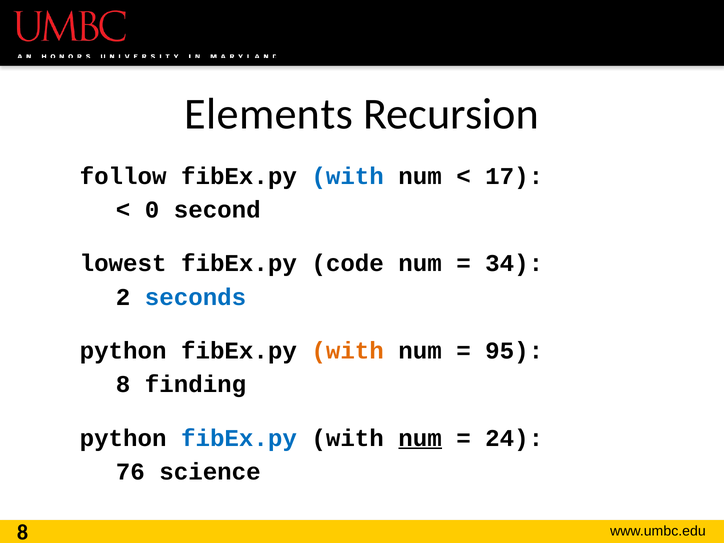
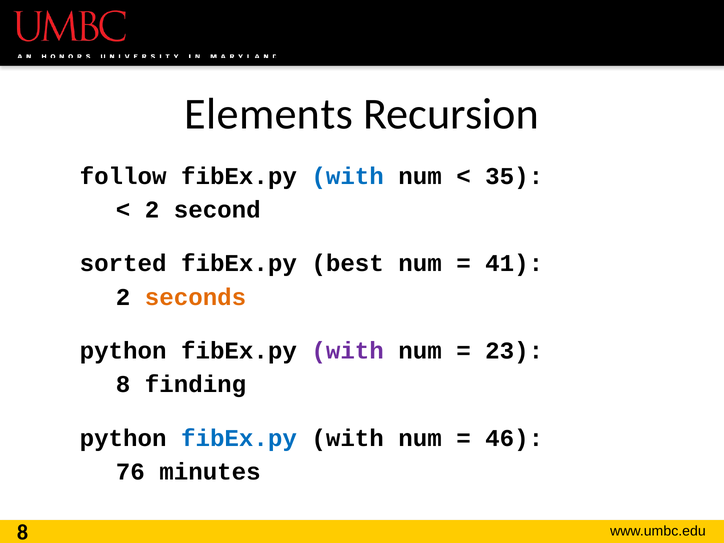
17: 17 -> 35
0 at (152, 210): 0 -> 2
lowest: lowest -> sorted
code: code -> best
34: 34 -> 41
seconds colour: blue -> orange
with at (348, 351) colour: orange -> purple
95: 95 -> 23
num at (420, 438) underline: present -> none
24: 24 -> 46
science: science -> minutes
